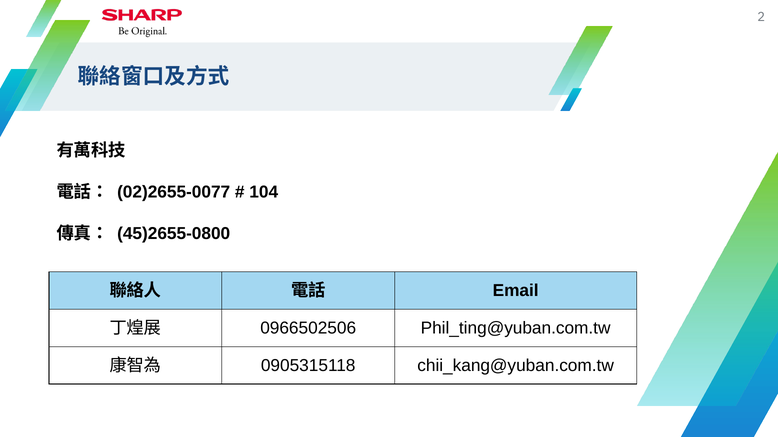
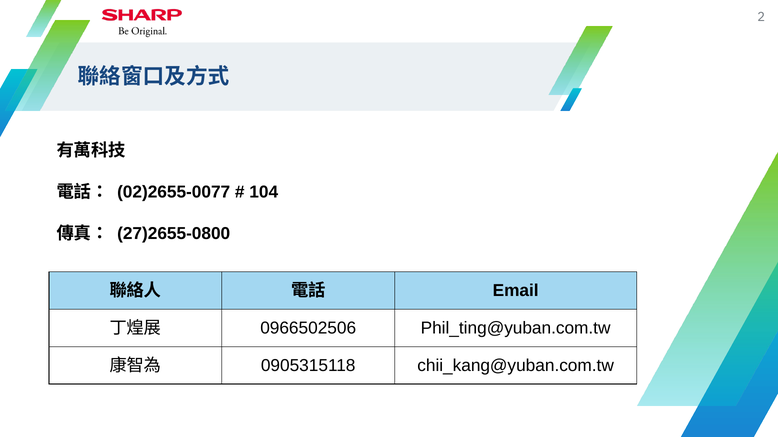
45)2655-0800: 45)2655-0800 -> 27)2655-0800
